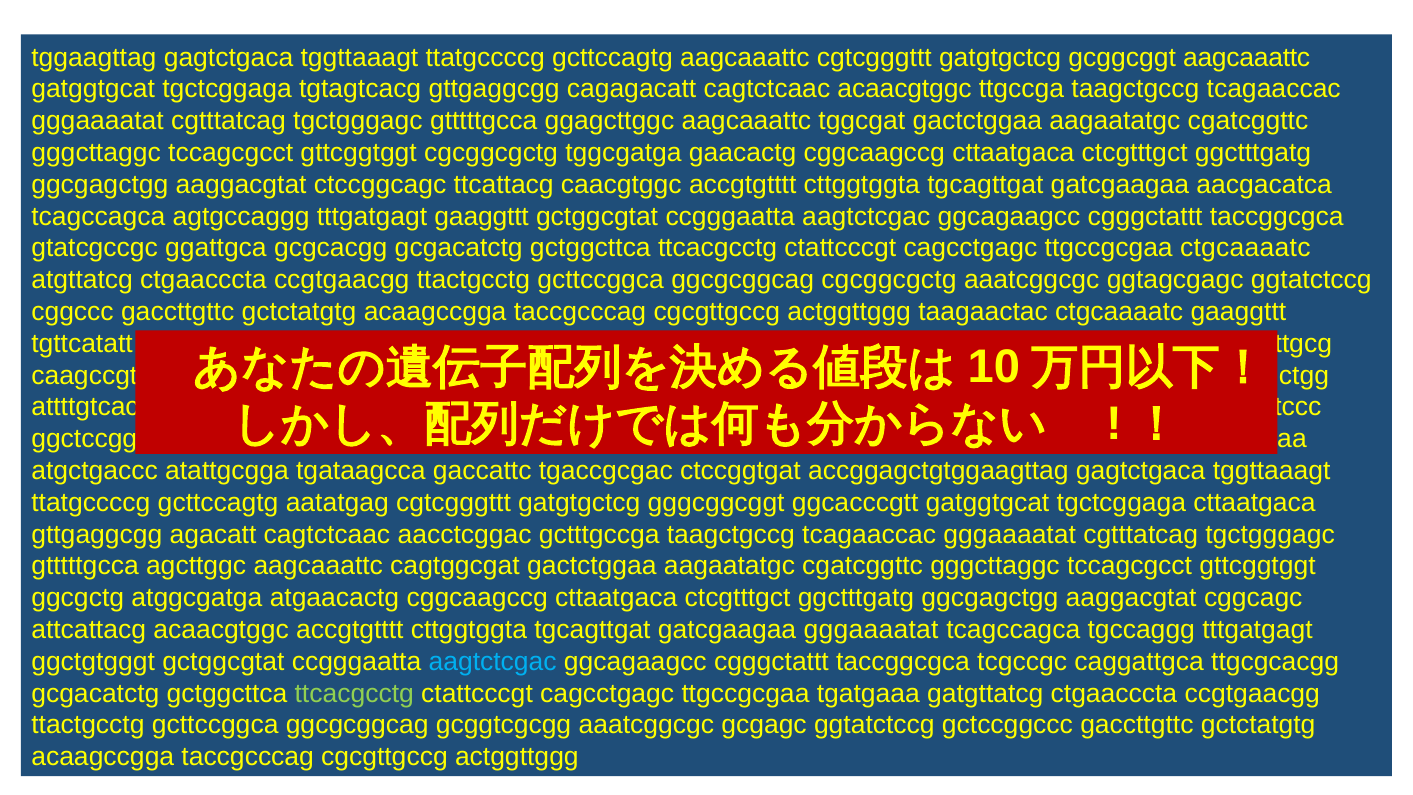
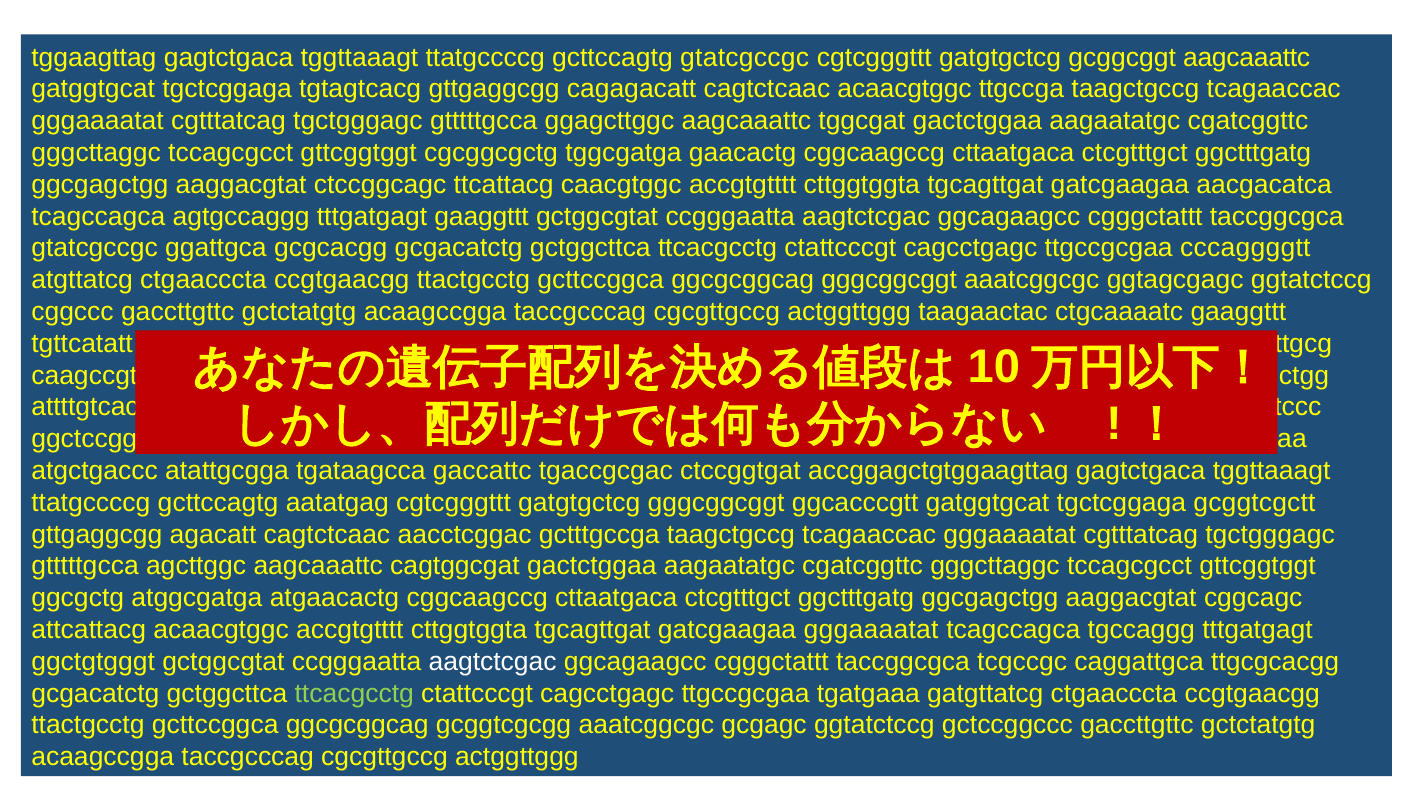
gcttccagtg aagcaaattc: aagcaaattc -> gtatcgccgc
ttgccgcgaa ctgcaaaatc: ctgcaaaatc -> cccaggggtt
ggcgcggcag cgcggcgctg: cgcggcgctg -> gggcggcggt
tgctcggaga cttaatgaca: cttaatgaca -> gcggtcgctt
aagtctcgac at (493, 661) colour: light blue -> white
